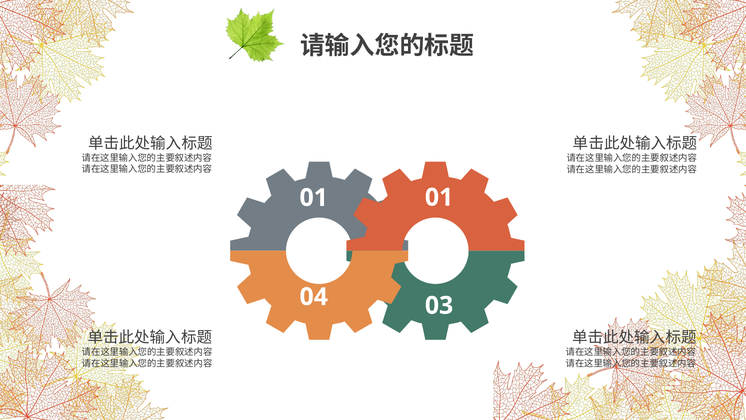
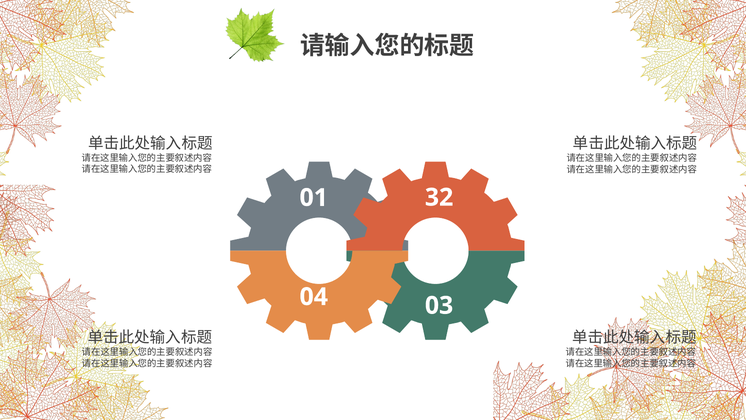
01 01: 01 -> 32
